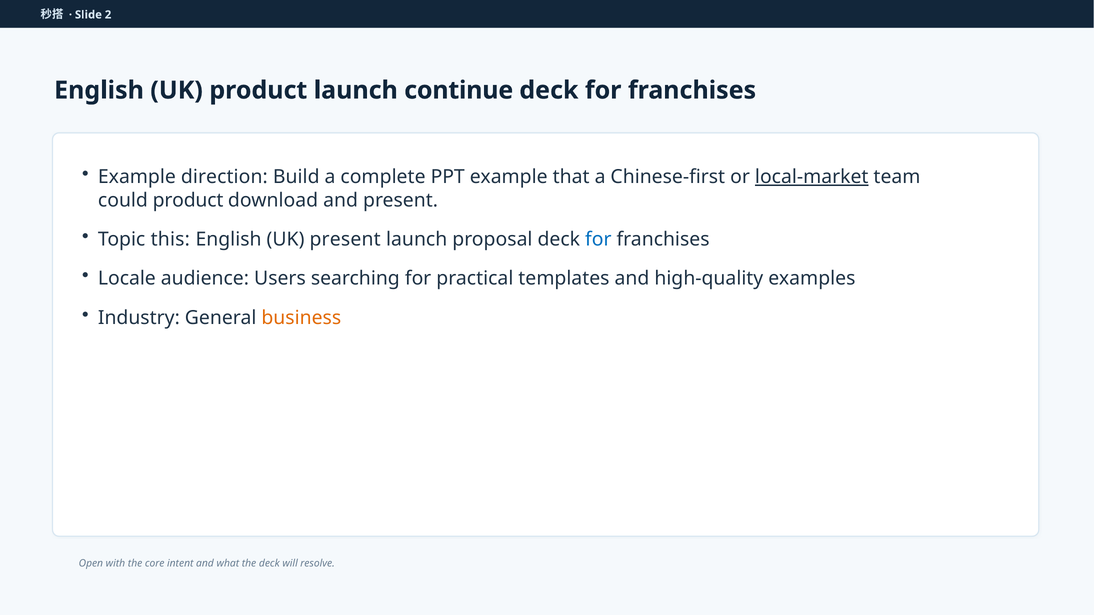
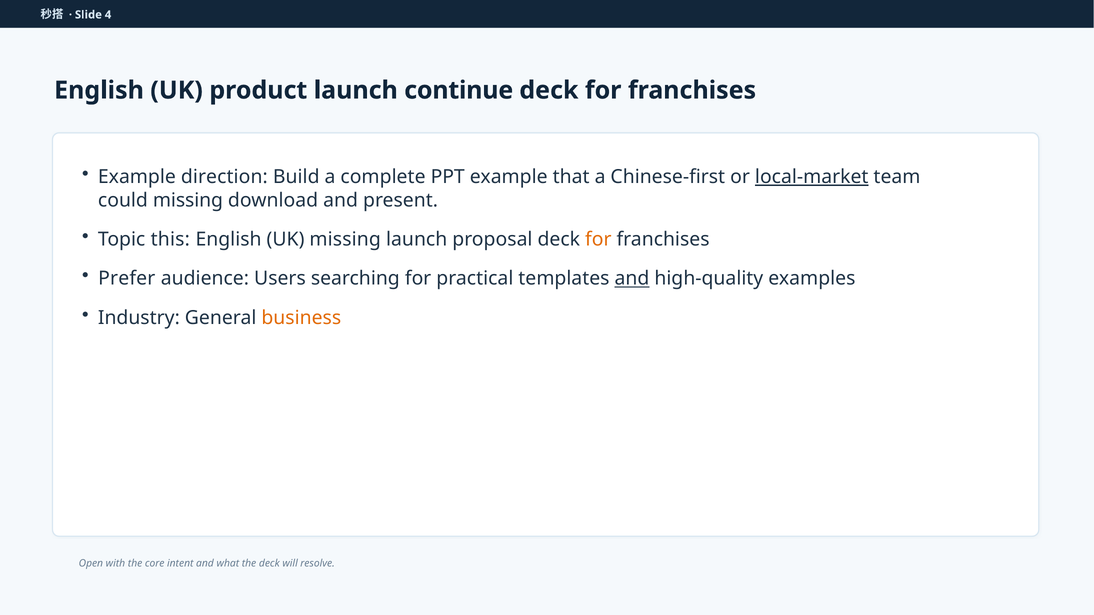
2: 2 -> 4
could product: product -> missing
UK present: present -> missing
for at (598, 240) colour: blue -> orange
Locale: Locale -> Prefer
and at (632, 279) underline: none -> present
